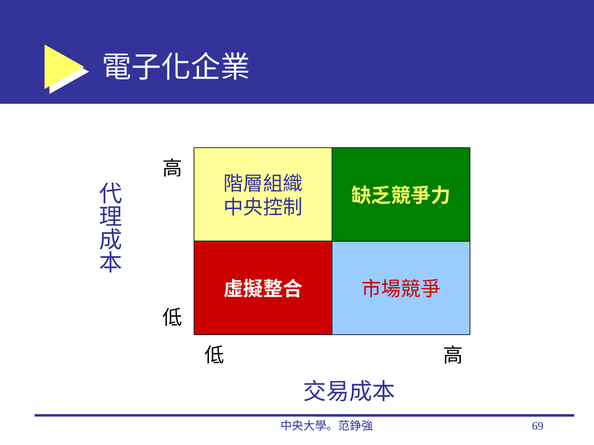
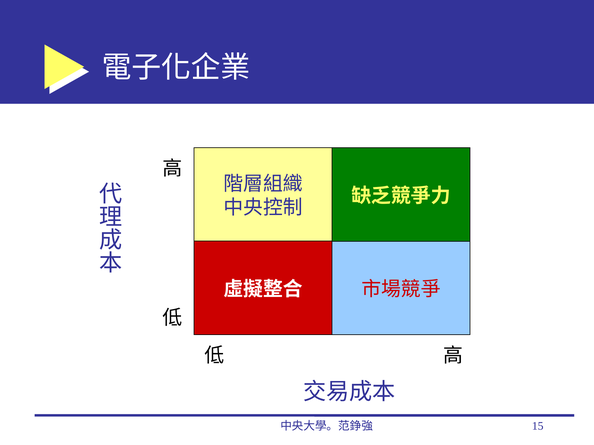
69: 69 -> 15
